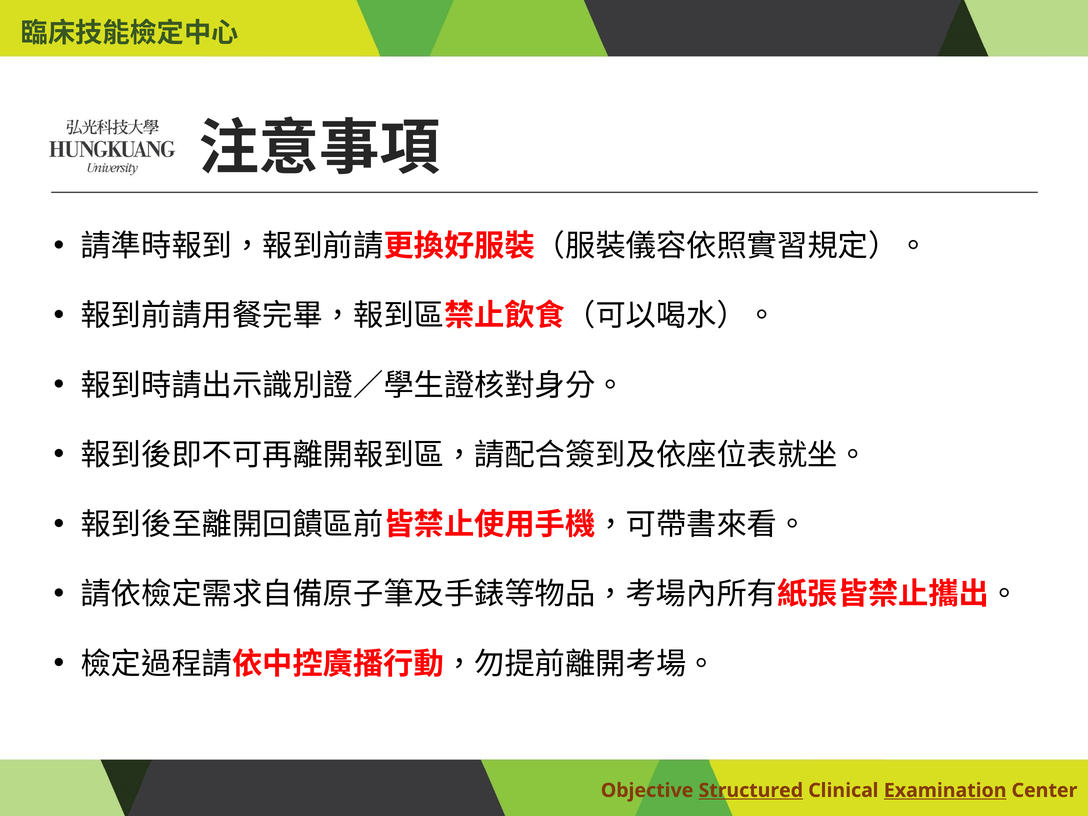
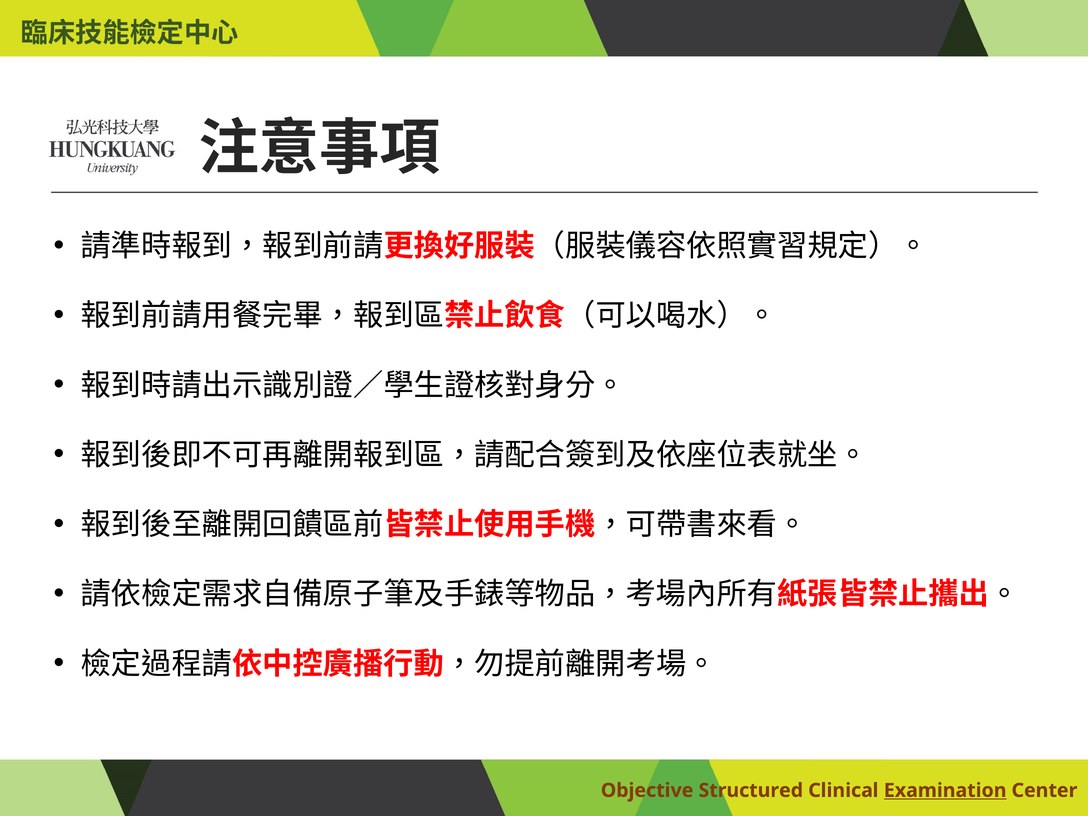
Structured underline: present -> none
